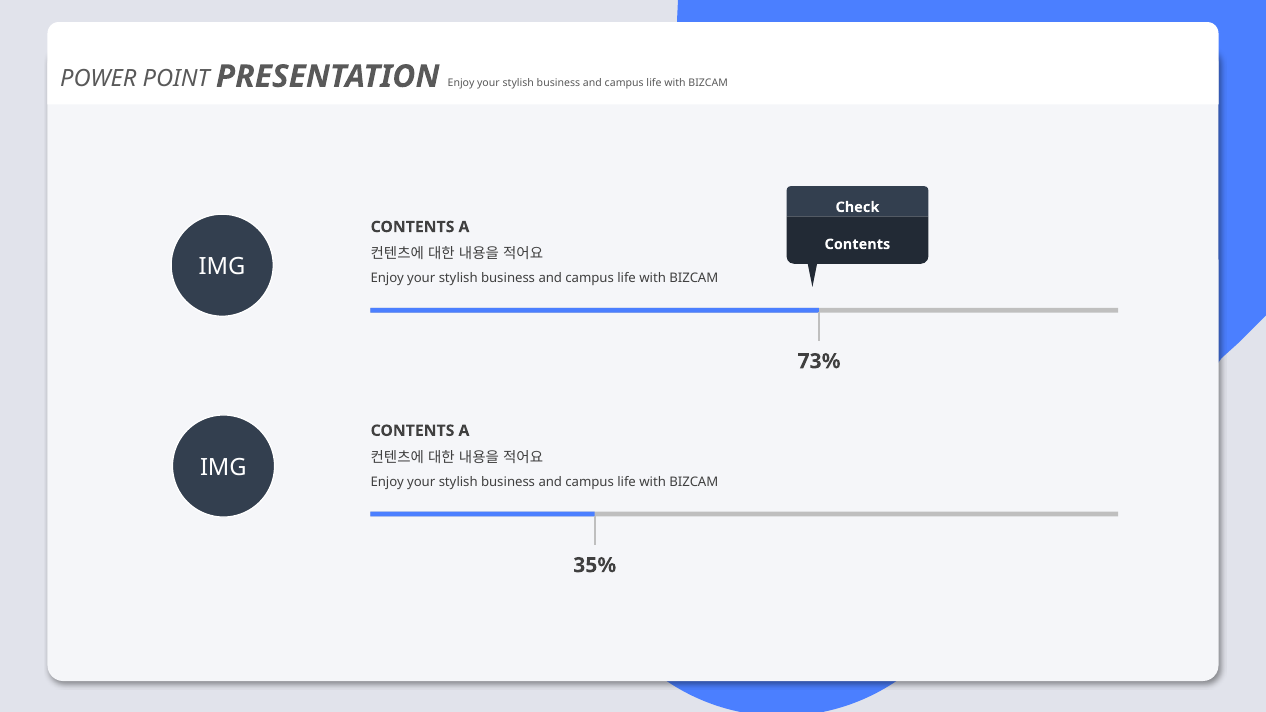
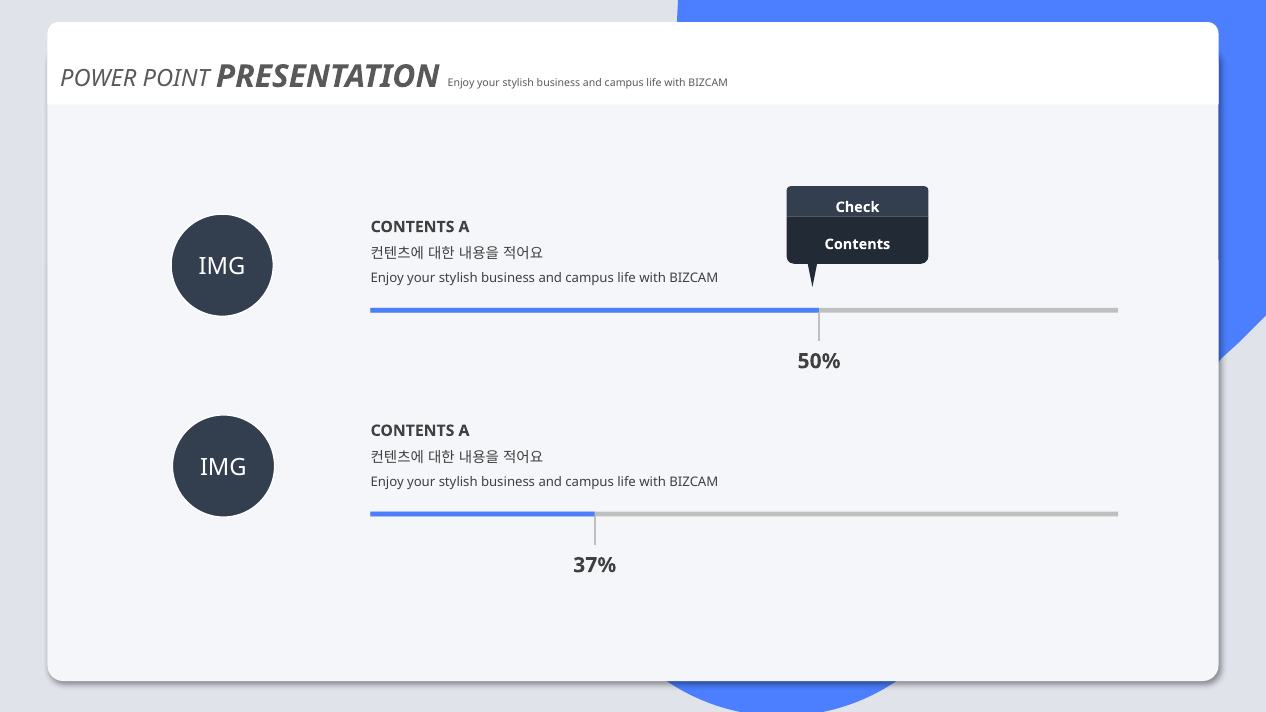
73%: 73% -> 50%
35%: 35% -> 37%
